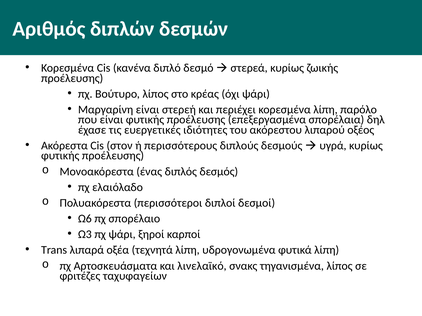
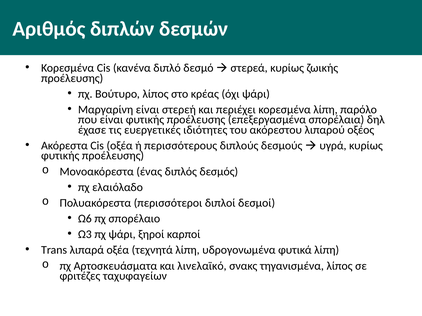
Cis στον: στον -> οξέα
